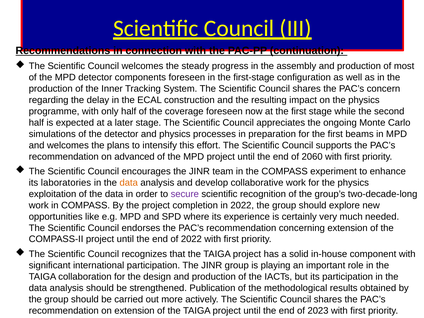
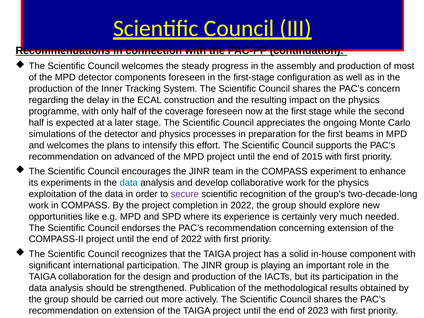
2060: 2060 -> 2015
laboratories: laboratories -> experiments
data at (129, 183) colour: orange -> blue
